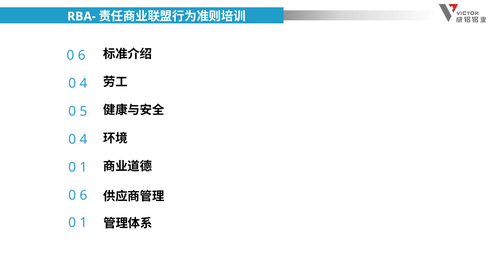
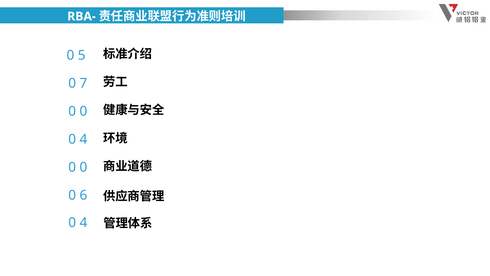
6 at (82, 55): 6 -> 5
4 at (83, 83): 4 -> 7
5 at (83, 111): 5 -> 0
1 at (83, 167): 1 -> 0
1 at (83, 222): 1 -> 4
